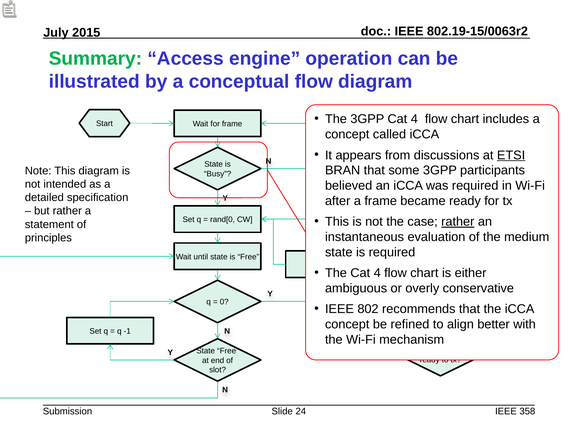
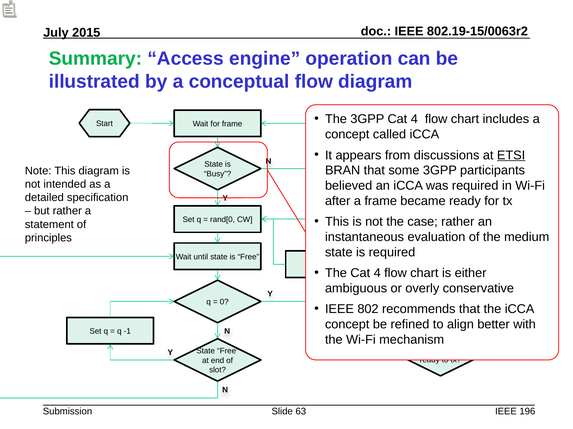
rather at (458, 222) underline: present -> none
24: 24 -> 63
358: 358 -> 196
